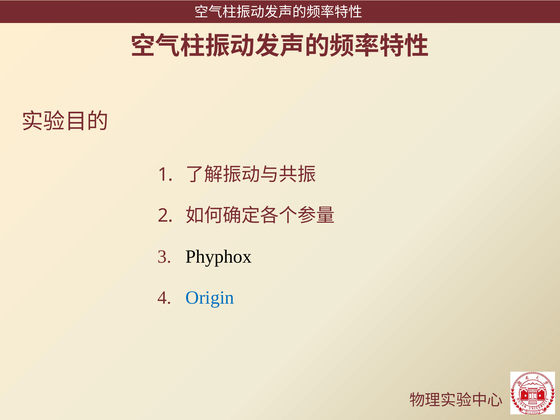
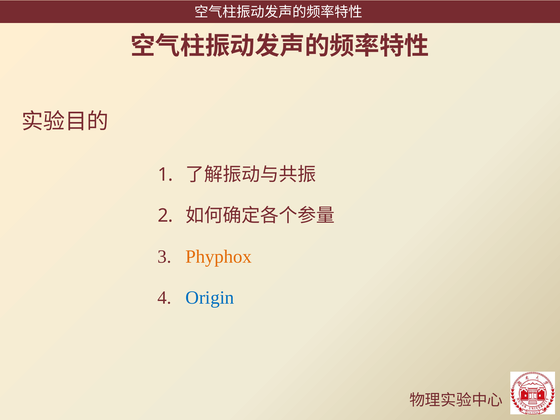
Phyphox colour: black -> orange
